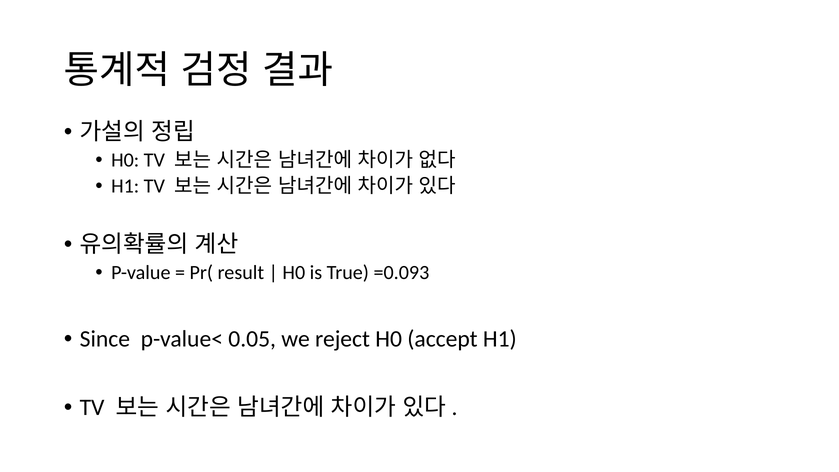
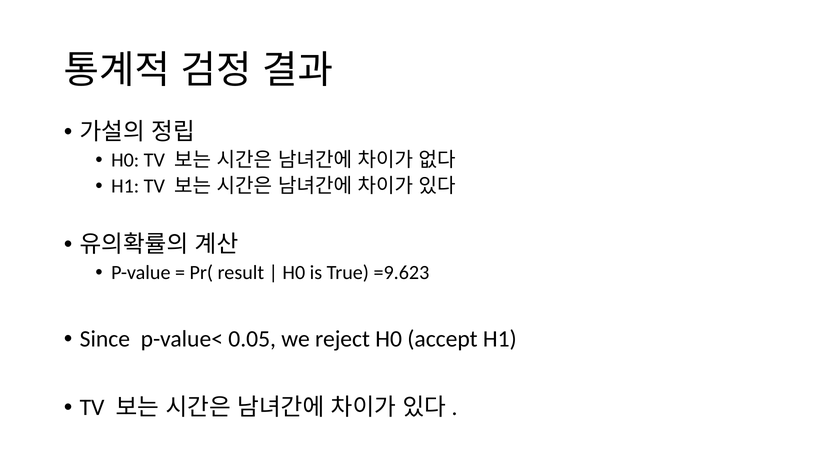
=0.093: =0.093 -> =9.623
